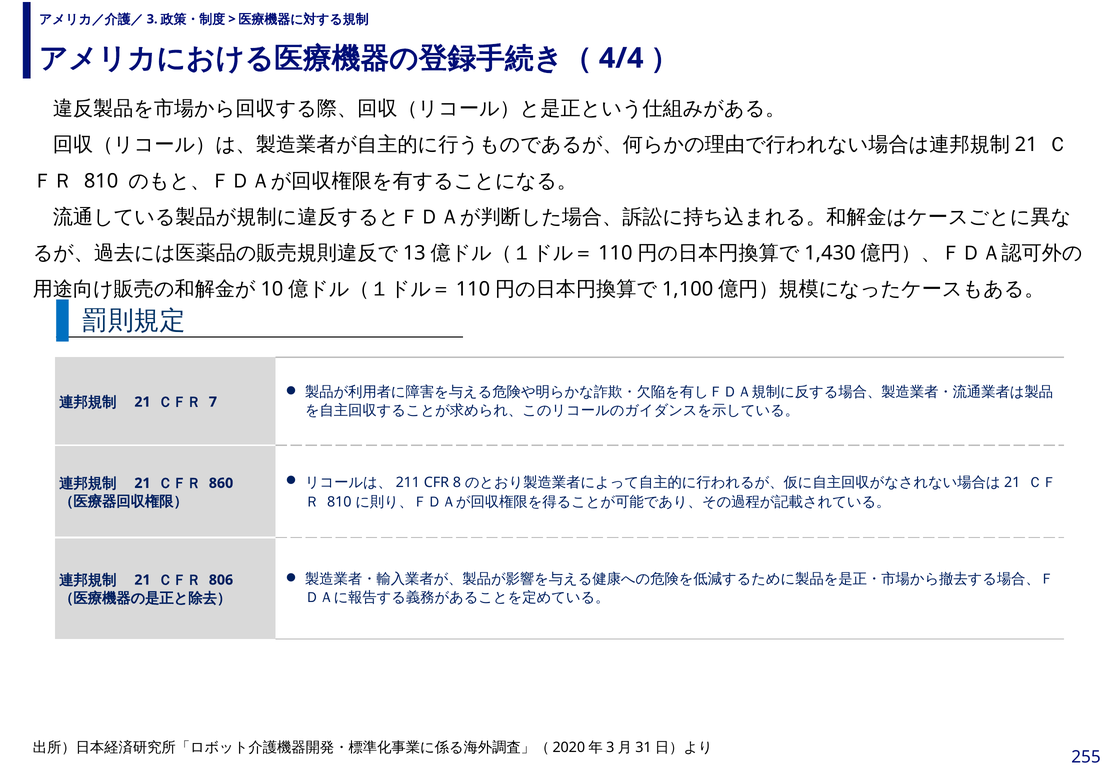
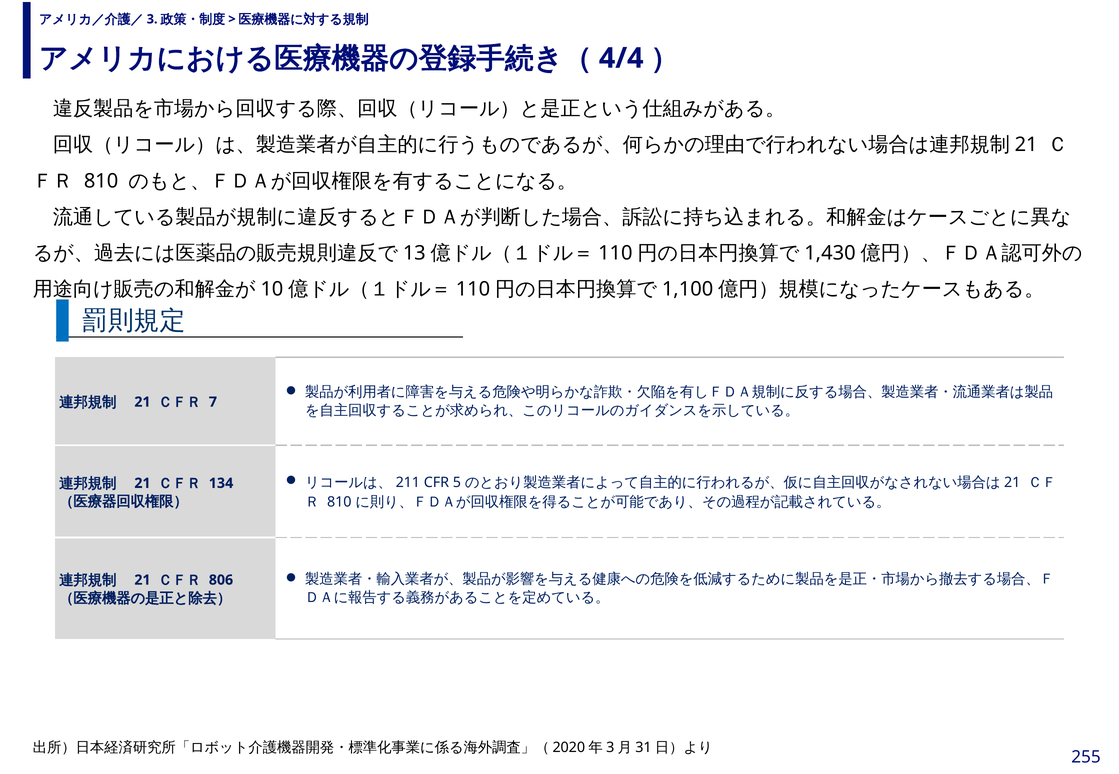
8: 8 -> 5
860: 860 -> 134
